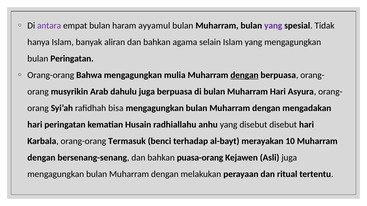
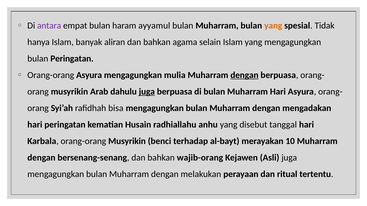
yang at (273, 26) colour: purple -> orange
Orang-orang Bahwa: Bahwa -> Asyura
juga at (147, 92) underline: none -> present
disebut disebut: disebut -> tanggal
orang-orang Termasuk: Termasuk -> Musyrikin
puasa-orang: puasa-orang -> wajib-orang
